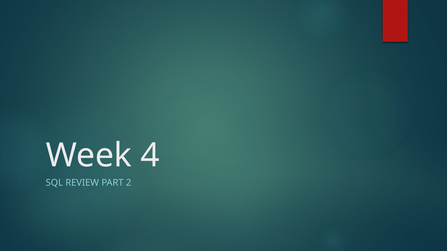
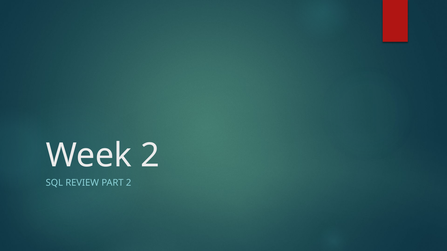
Week 4: 4 -> 2
